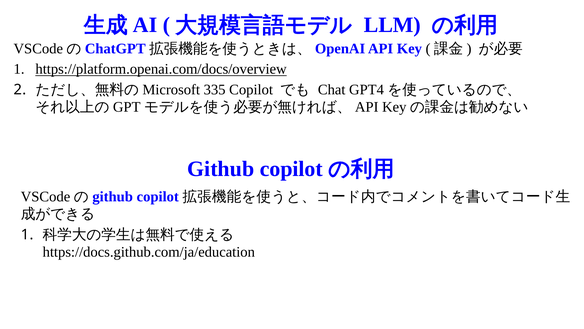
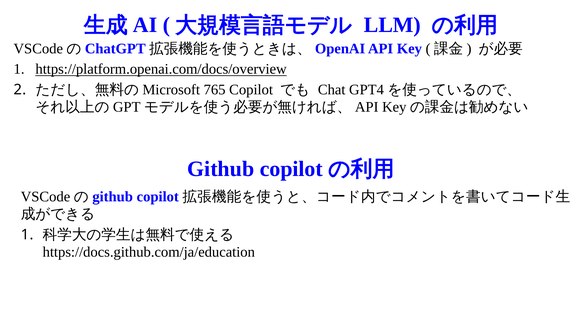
335: 335 -> 765
